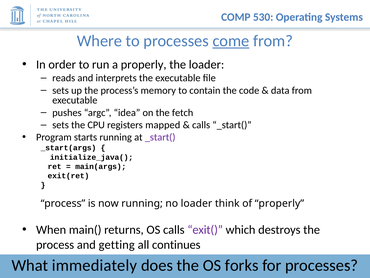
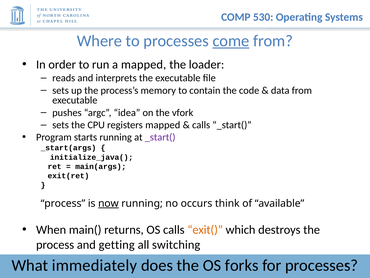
a properly: properly -> mapped
fetch: fetch -> vfork
now underline: none -> present
no loader: loader -> occurs
of properly: properly -> available
exit( colour: purple -> orange
continues: continues -> switching
